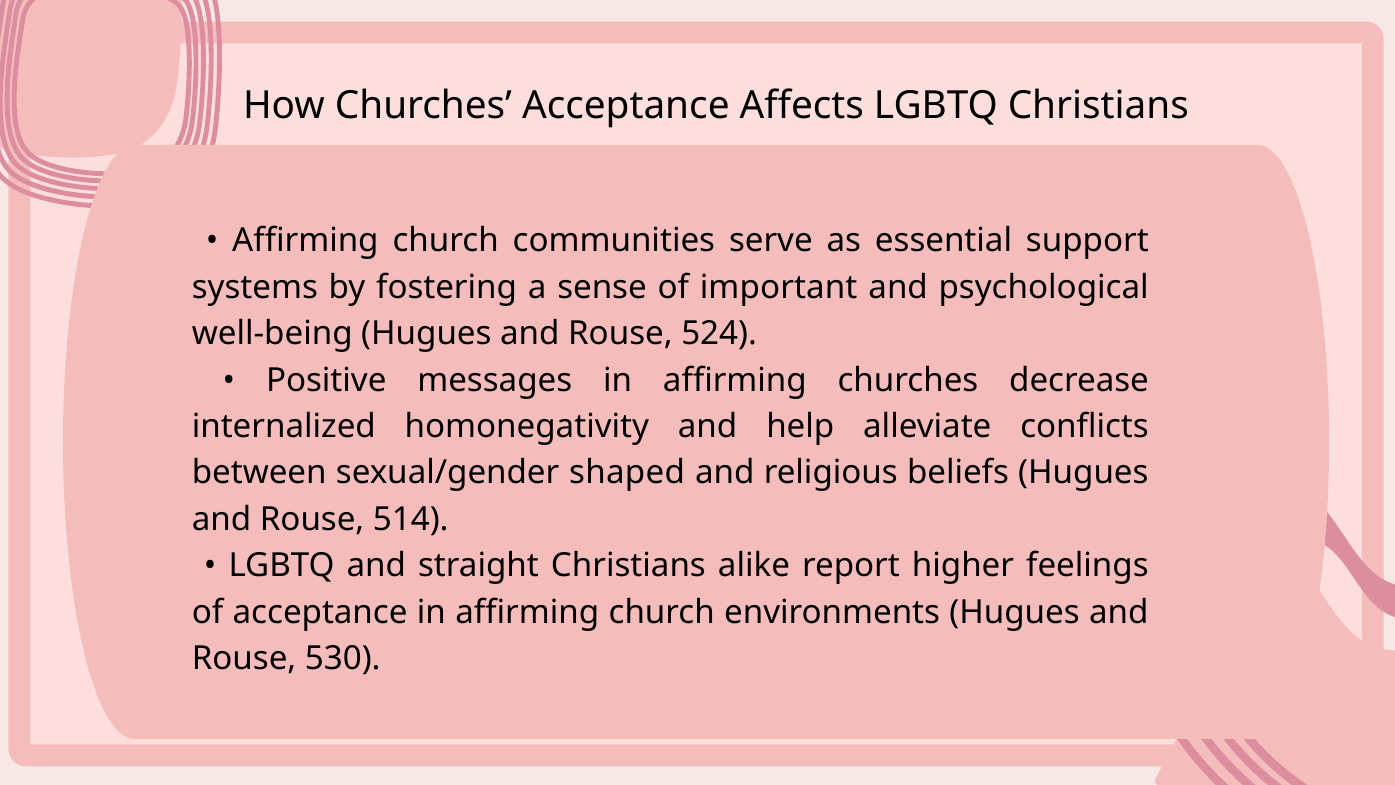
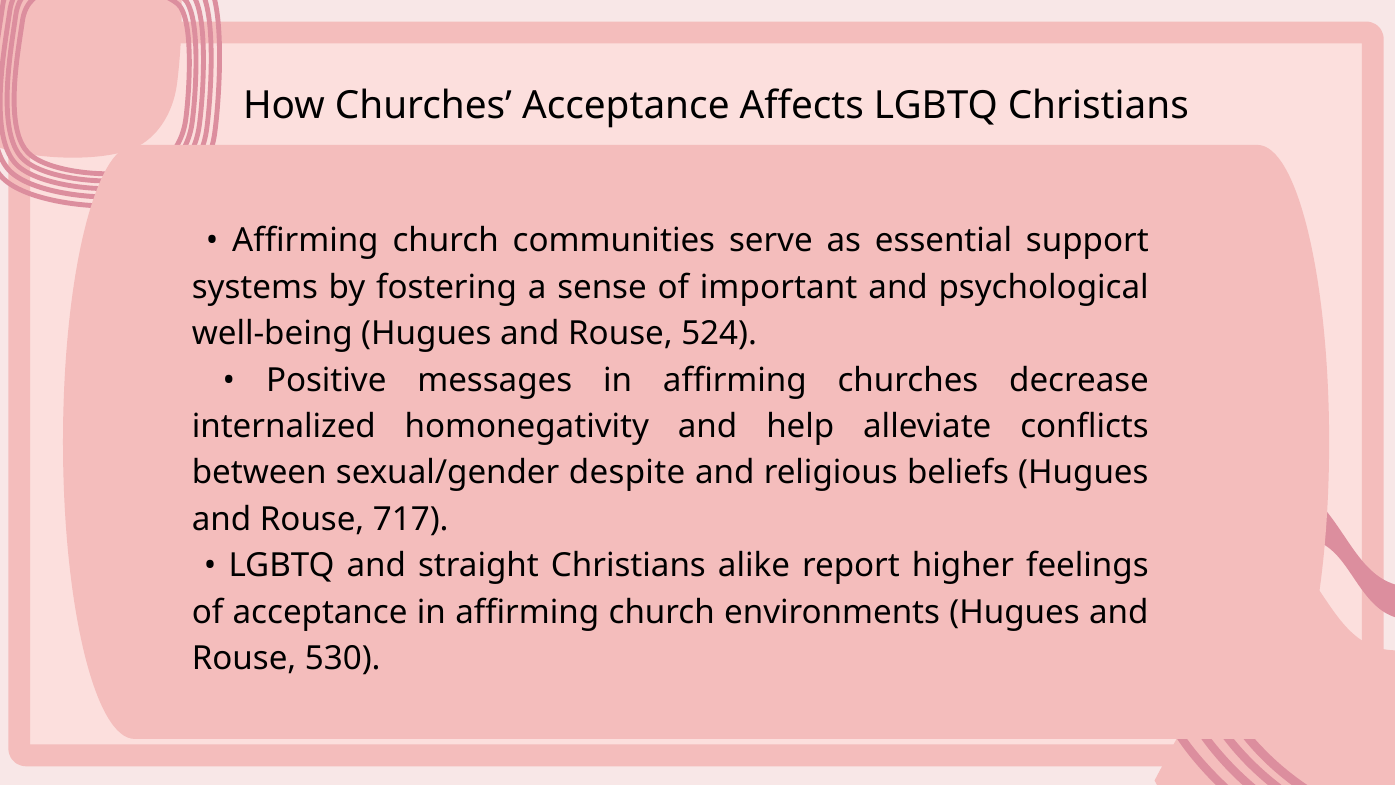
shaped: shaped -> despite
514: 514 -> 717
